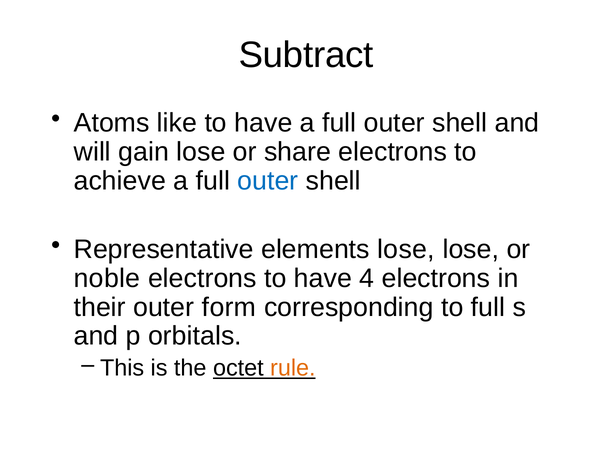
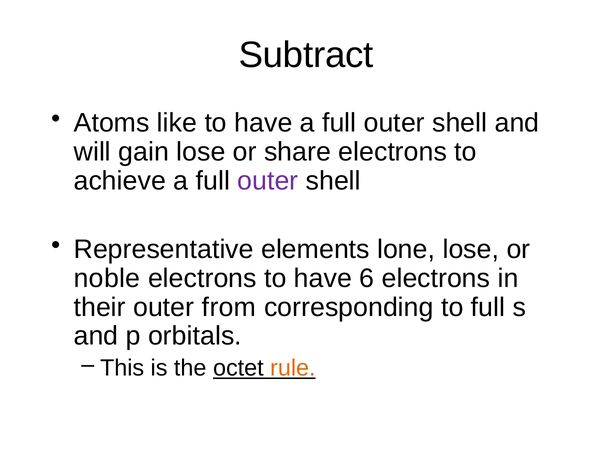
outer at (268, 180) colour: blue -> purple
elements lose: lose -> lone
4: 4 -> 6
form: form -> from
